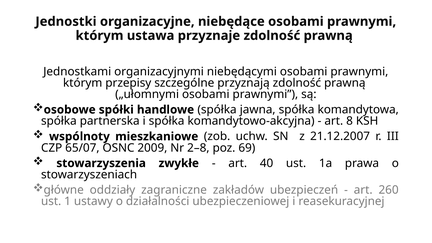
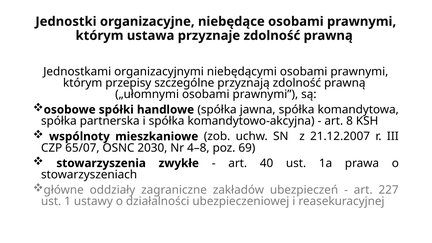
2009: 2009 -> 2030
2–8: 2–8 -> 4–8
260: 260 -> 227
